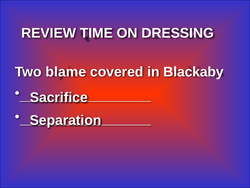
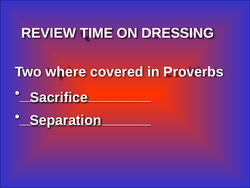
blame: blame -> where
Blackaby: Blackaby -> Proverbs
